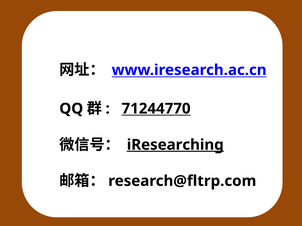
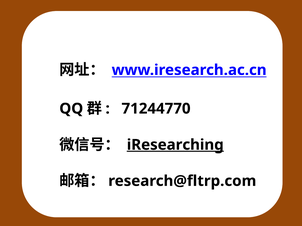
71244770 underline: present -> none
